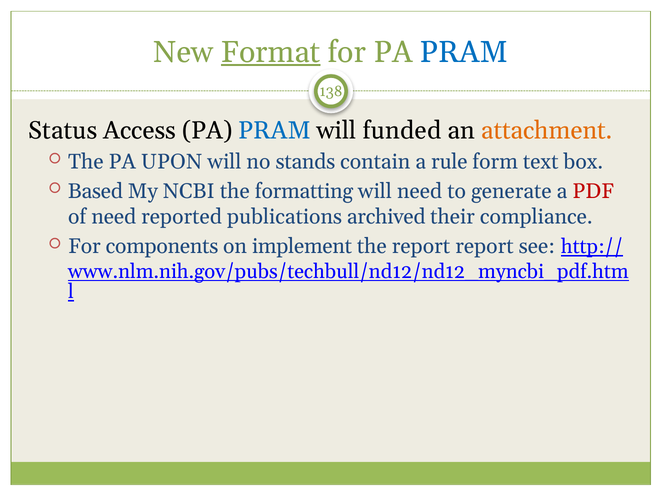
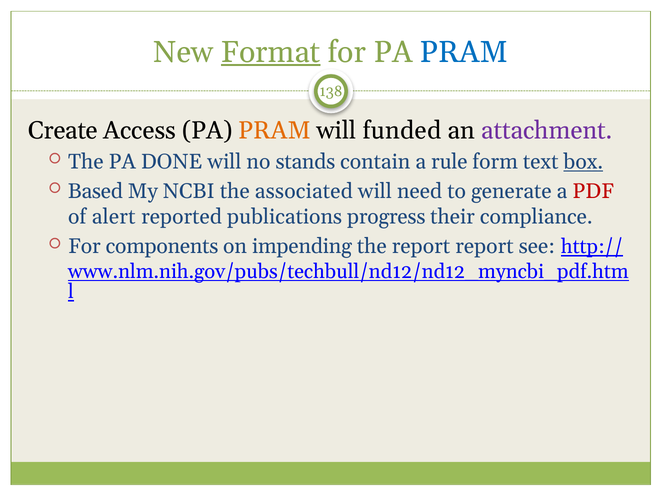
Status: Status -> Create
PRAM at (274, 131) colour: blue -> orange
attachment colour: orange -> purple
UPON: UPON -> DONE
box underline: none -> present
formatting: formatting -> associated
of need: need -> alert
archived: archived -> progress
implement: implement -> impending
